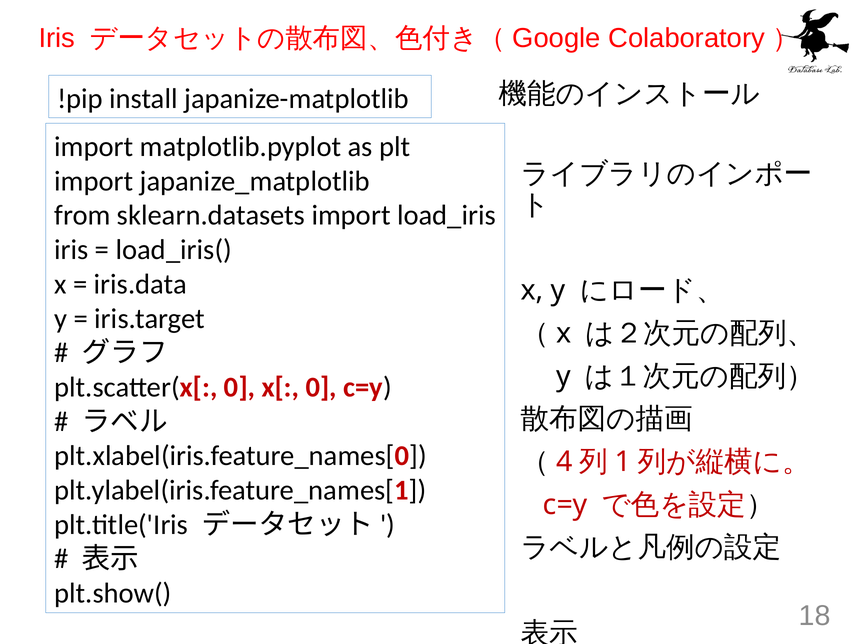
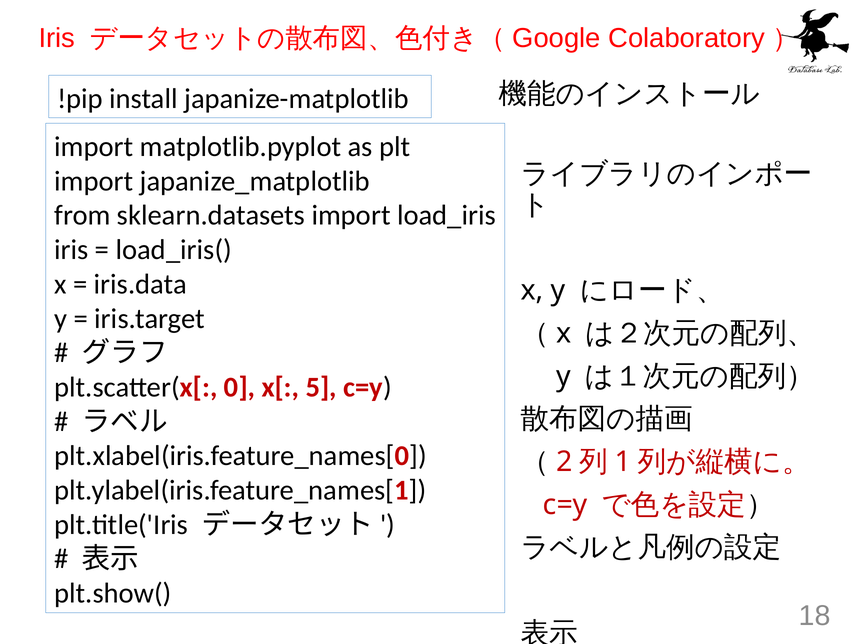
x[ 0: 0 -> 5
4: 4 -> 2
